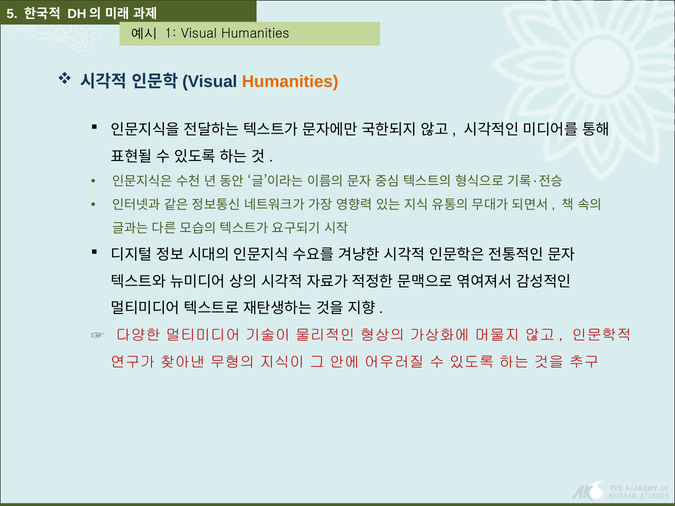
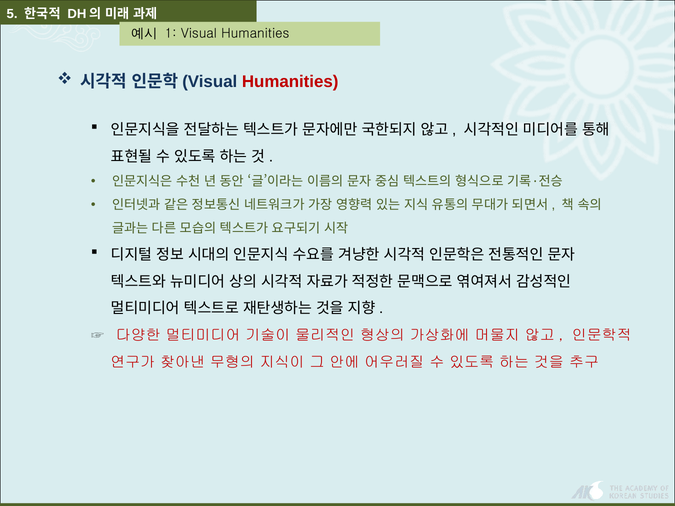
Humanities at (290, 82) colour: orange -> red
